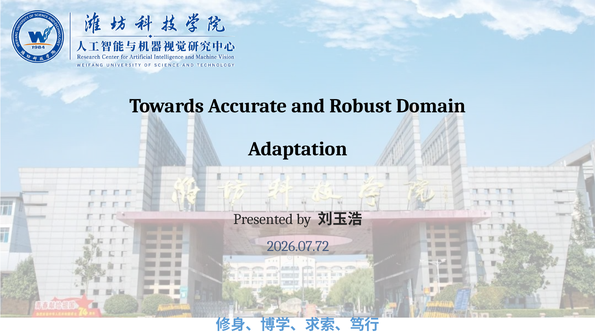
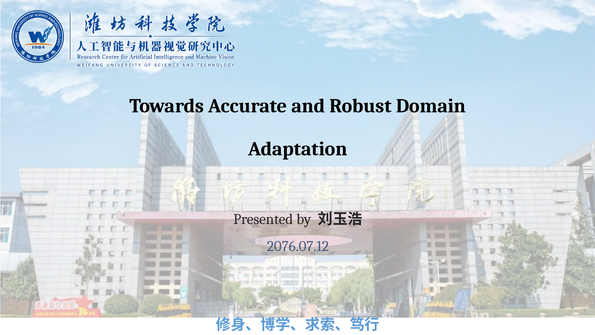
2026.07.72: 2026.07.72 -> 2076.07.12
